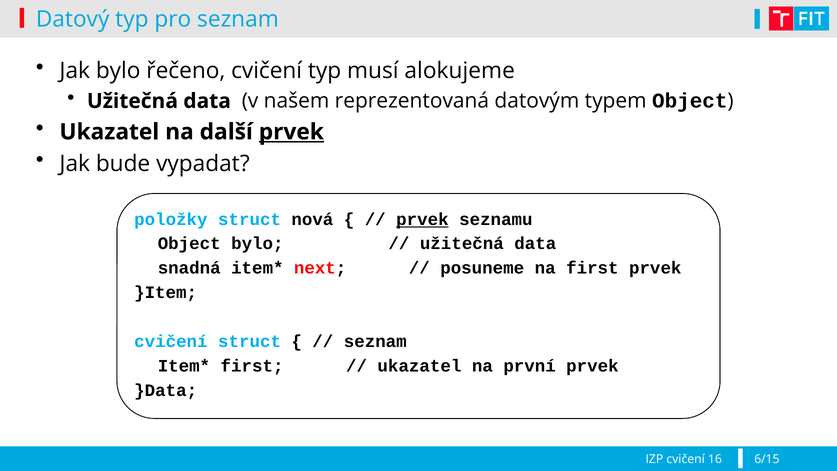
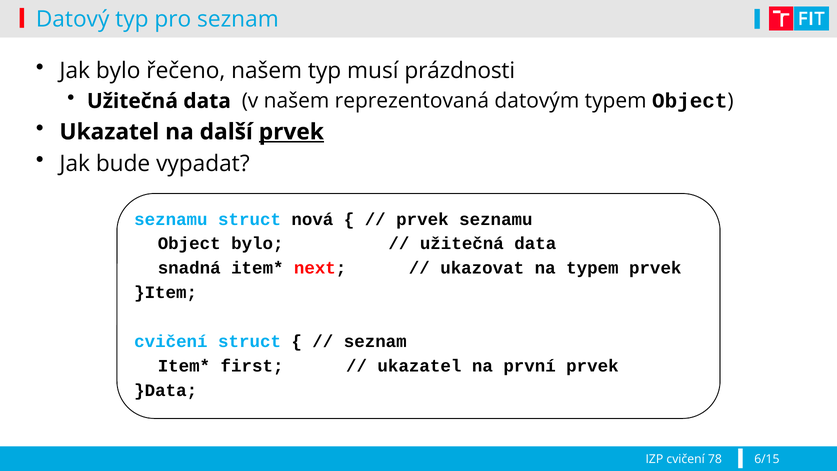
řečeno cvičení: cvičení -> našem
alokujeme: alokujeme -> prázdnosti
položky at (171, 219): položky -> seznamu
prvek at (422, 219) underline: present -> none
posuneme: posuneme -> ukazovat
na first: first -> typem
16: 16 -> 78
